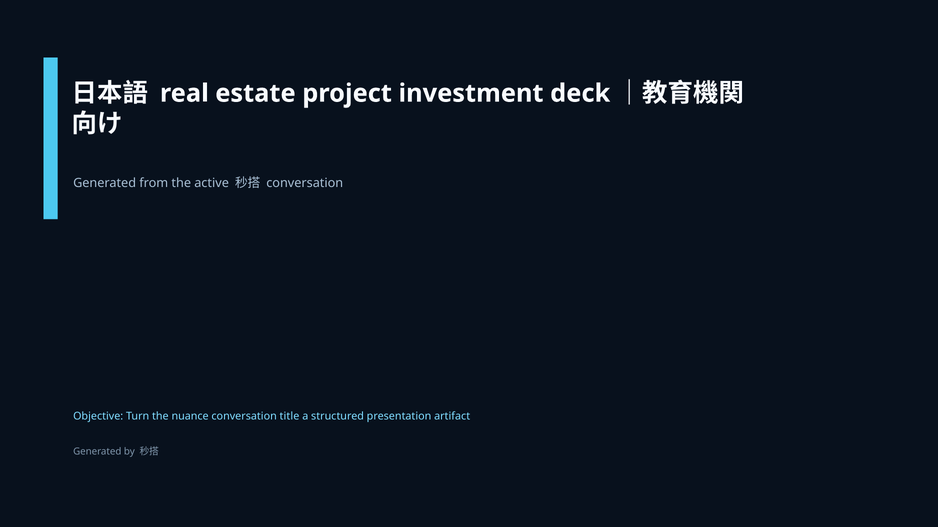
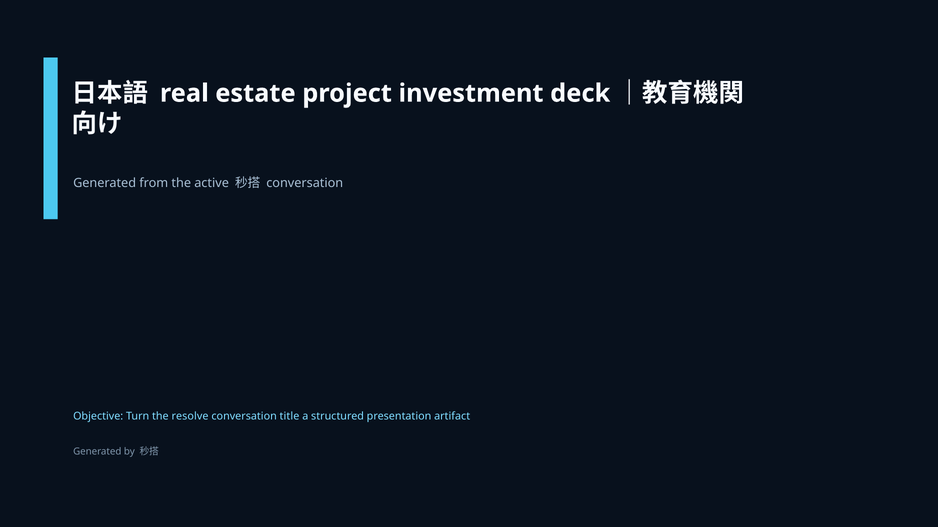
nuance: nuance -> resolve
